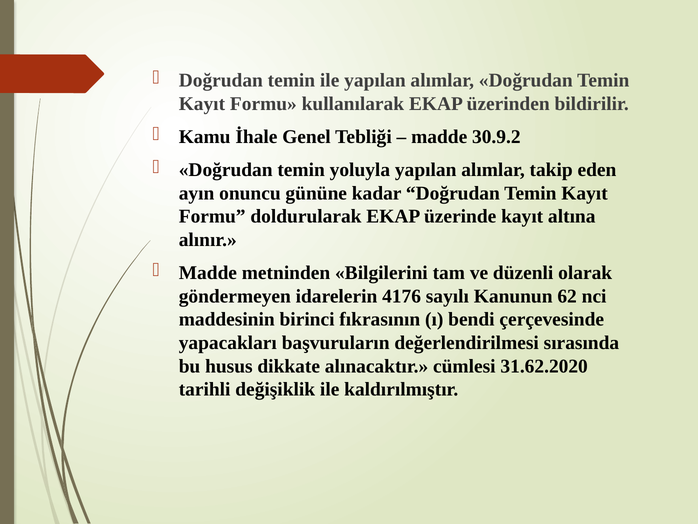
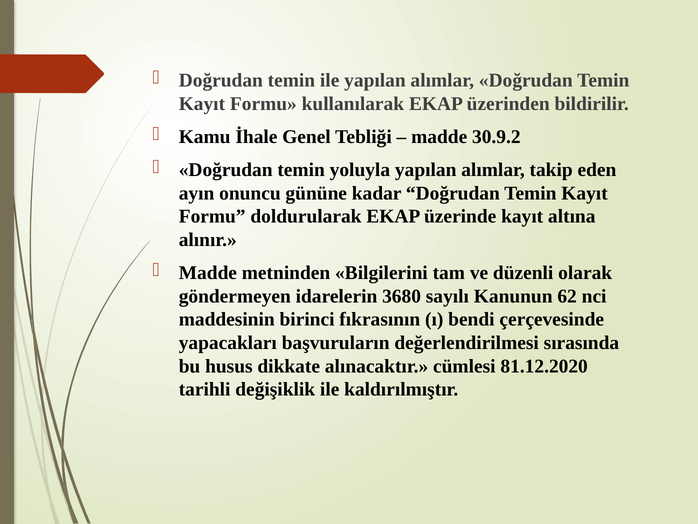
4176: 4176 -> 3680
31.62.2020: 31.62.2020 -> 81.12.2020
